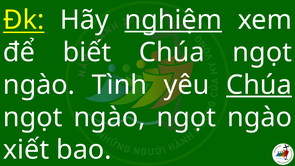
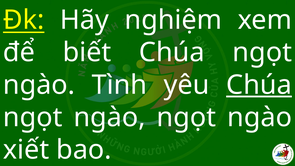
nghiệm underline: present -> none
